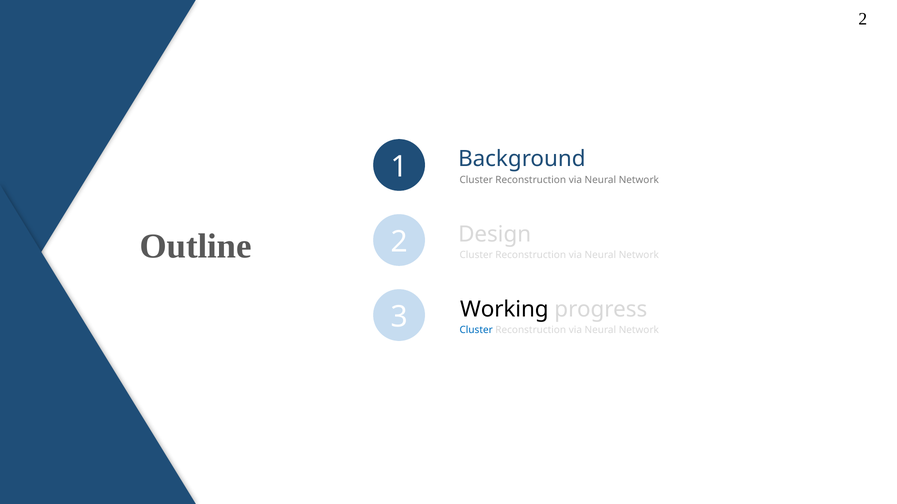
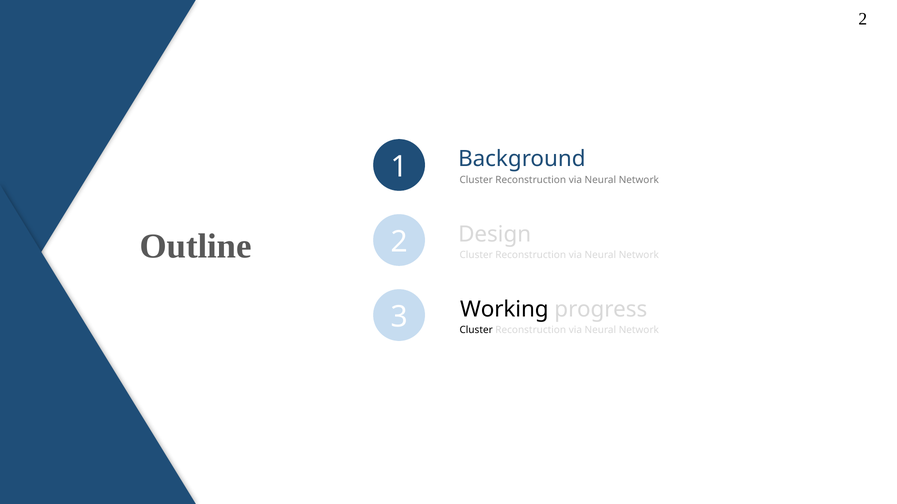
Cluster at (476, 331) colour: blue -> black
